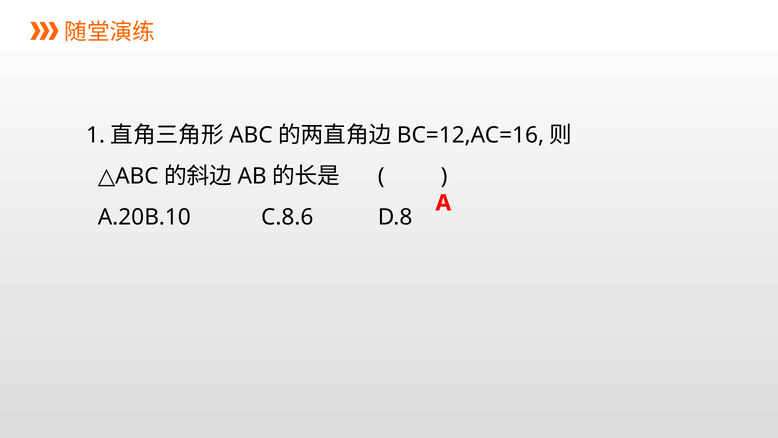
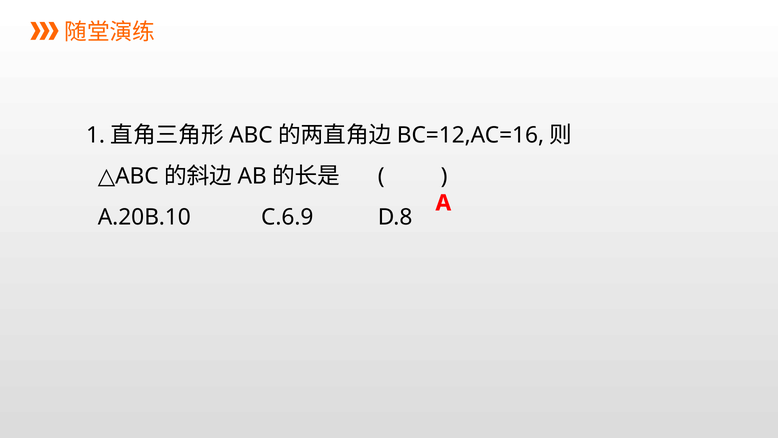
C.8.6: C.8.6 -> C.6.9
